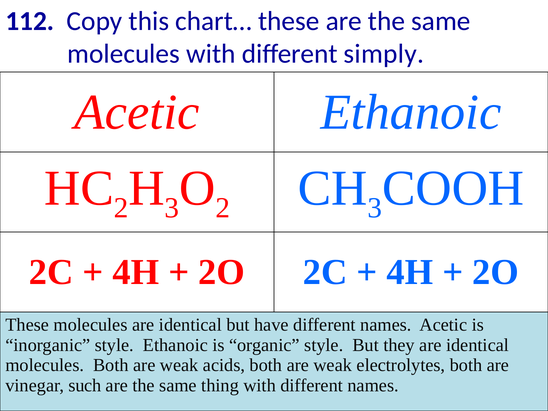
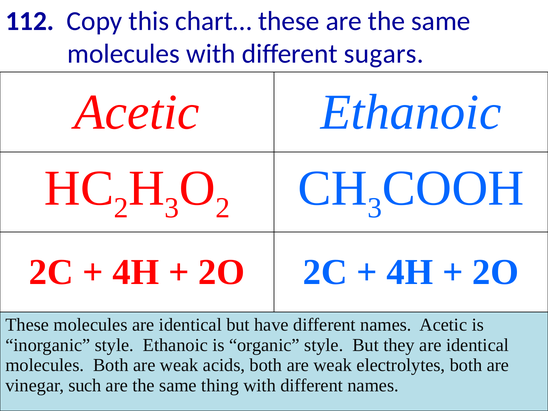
simply: simply -> sugars
